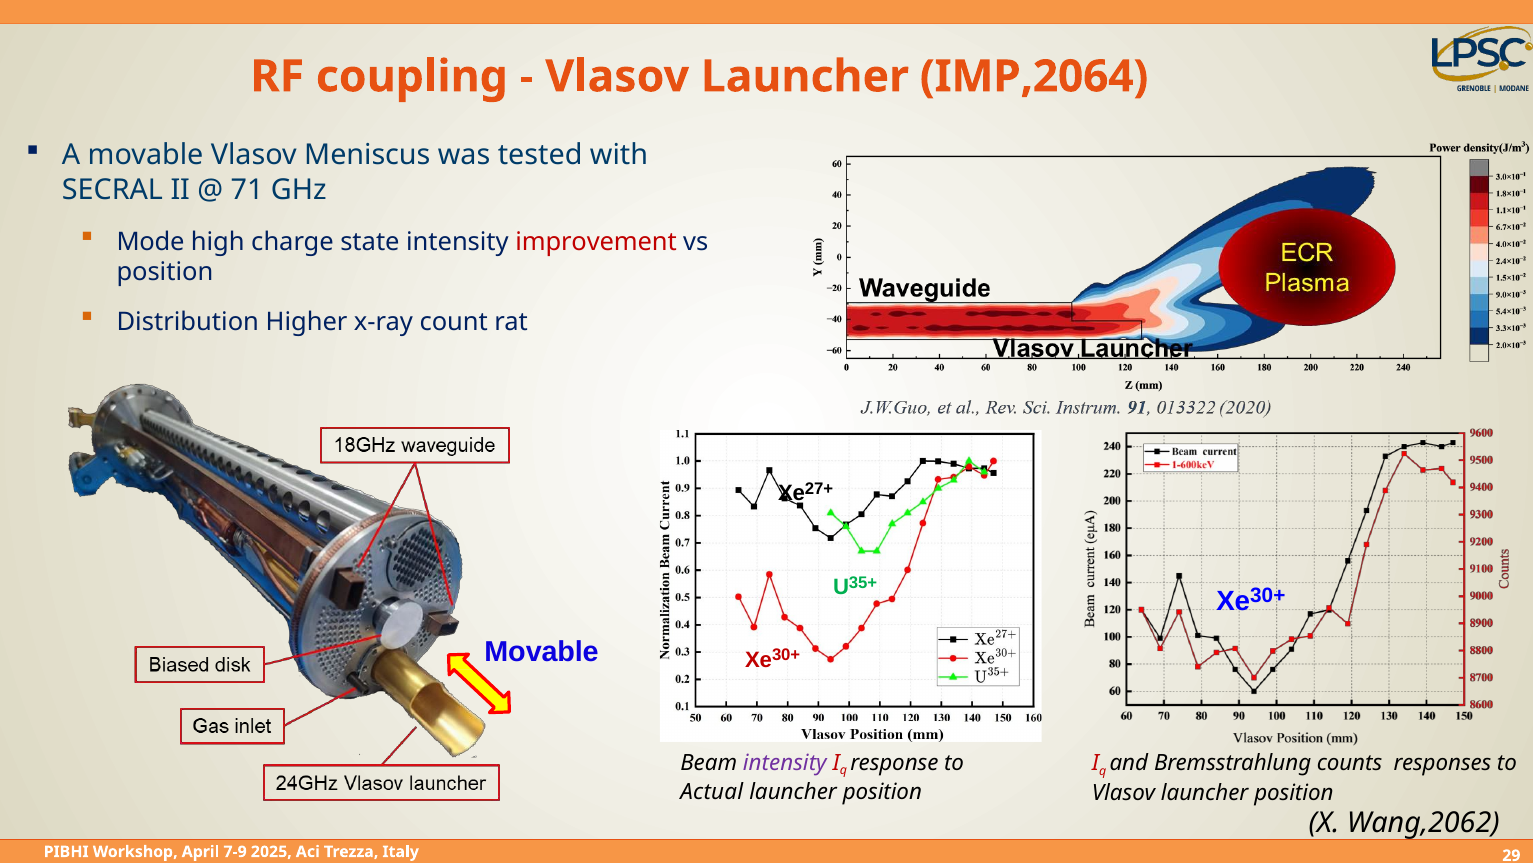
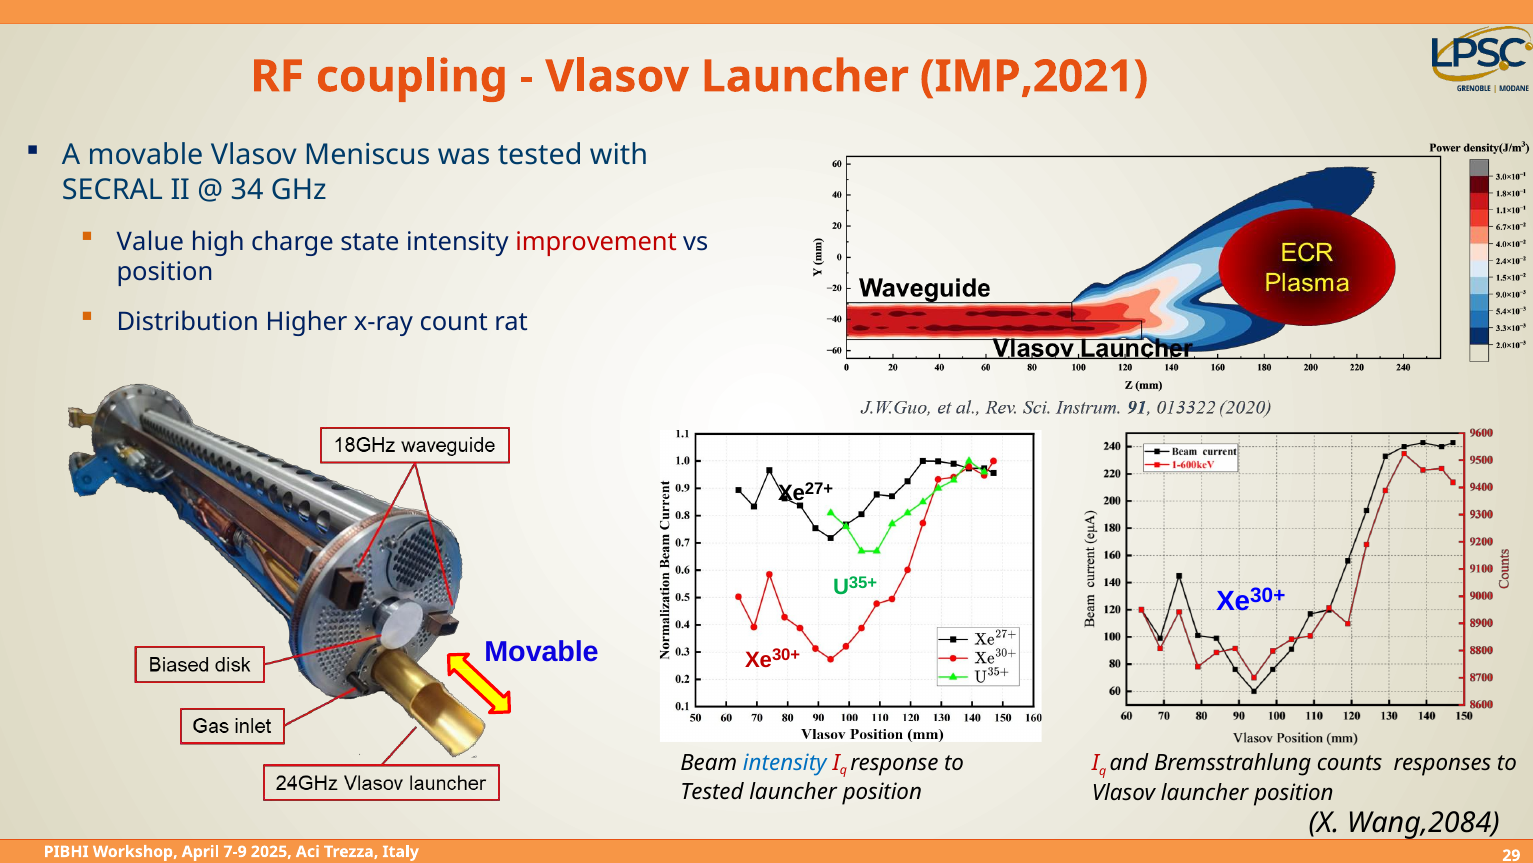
IMP,2064: IMP,2064 -> IMP,2021
71: 71 -> 34
Mode: Mode -> Value
intensity at (785, 762) colour: purple -> blue
Actual at (712, 792): Actual -> Tested
Wang,2062: Wang,2062 -> Wang,2084
